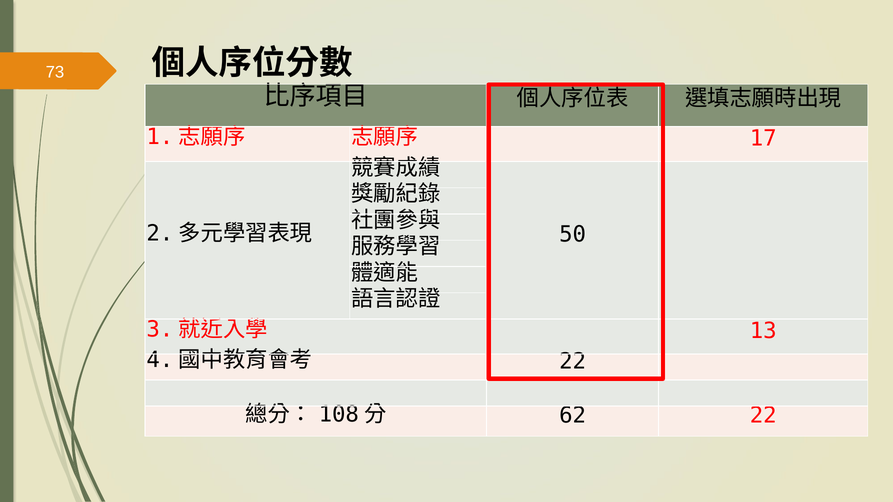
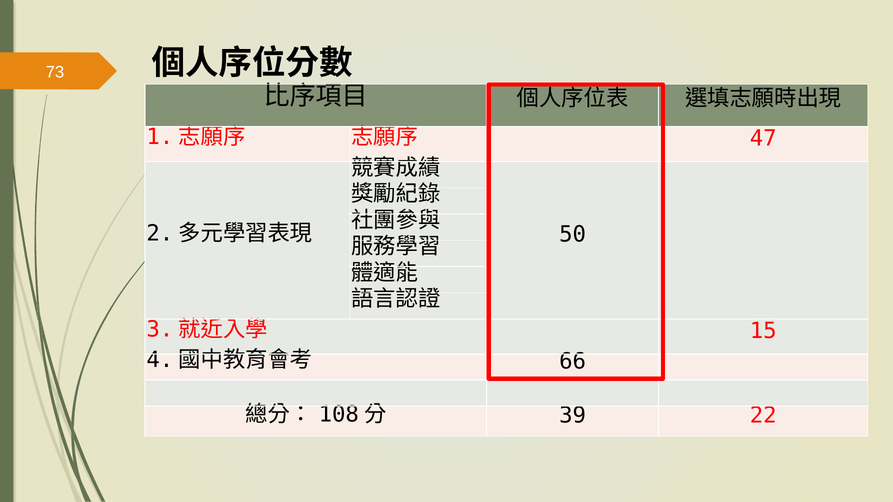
17: 17 -> 47
13: 13 -> 15
22 at (573, 361): 22 -> 66
62: 62 -> 39
